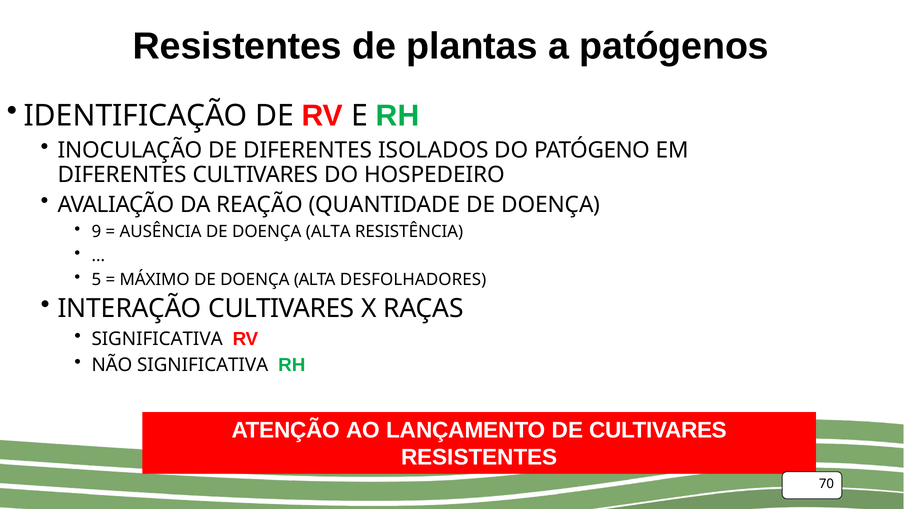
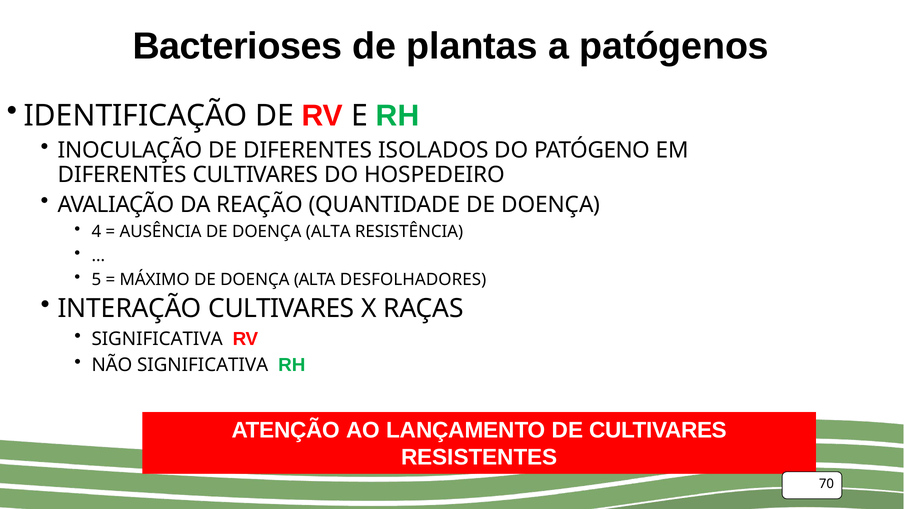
Resistentes at (237, 46): Resistentes -> Bacterioses
9: 9 -> 4
